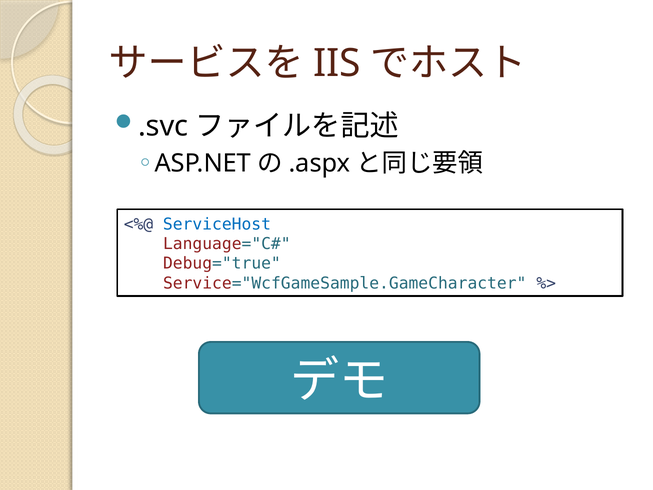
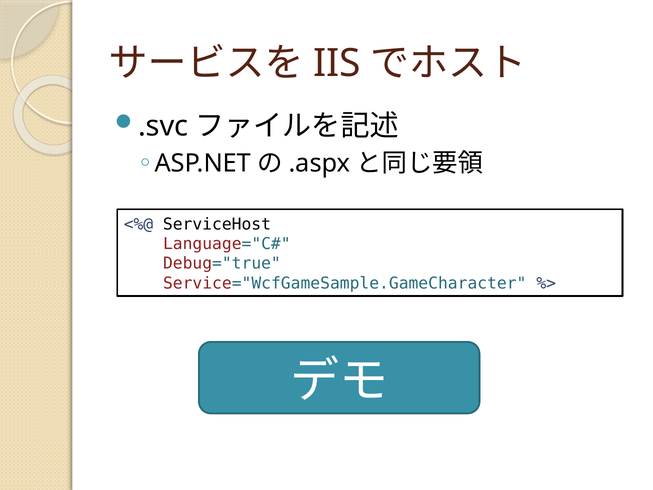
ServiceHost colour: blue -> black
